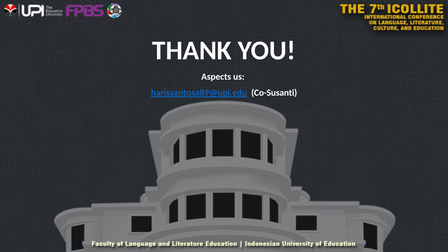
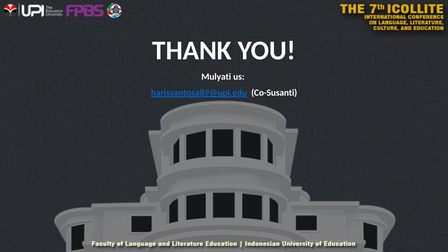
Aspects: Aspects -> Mulyati
